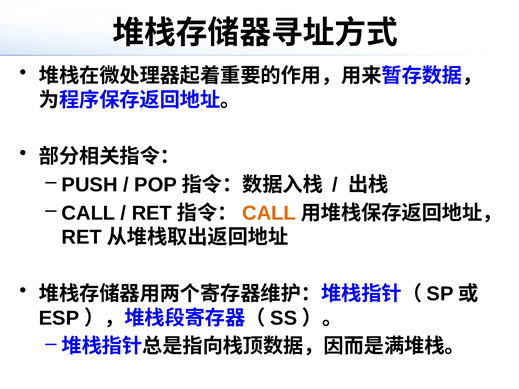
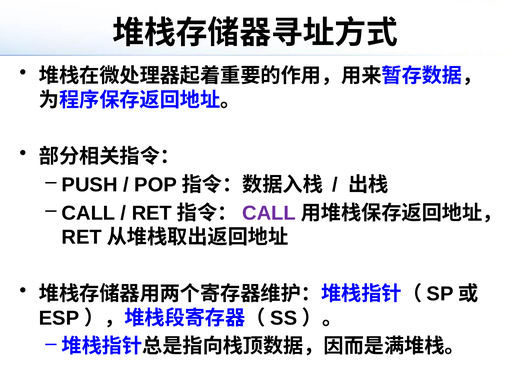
CALL at (269, 213) colour: orange -> purple
